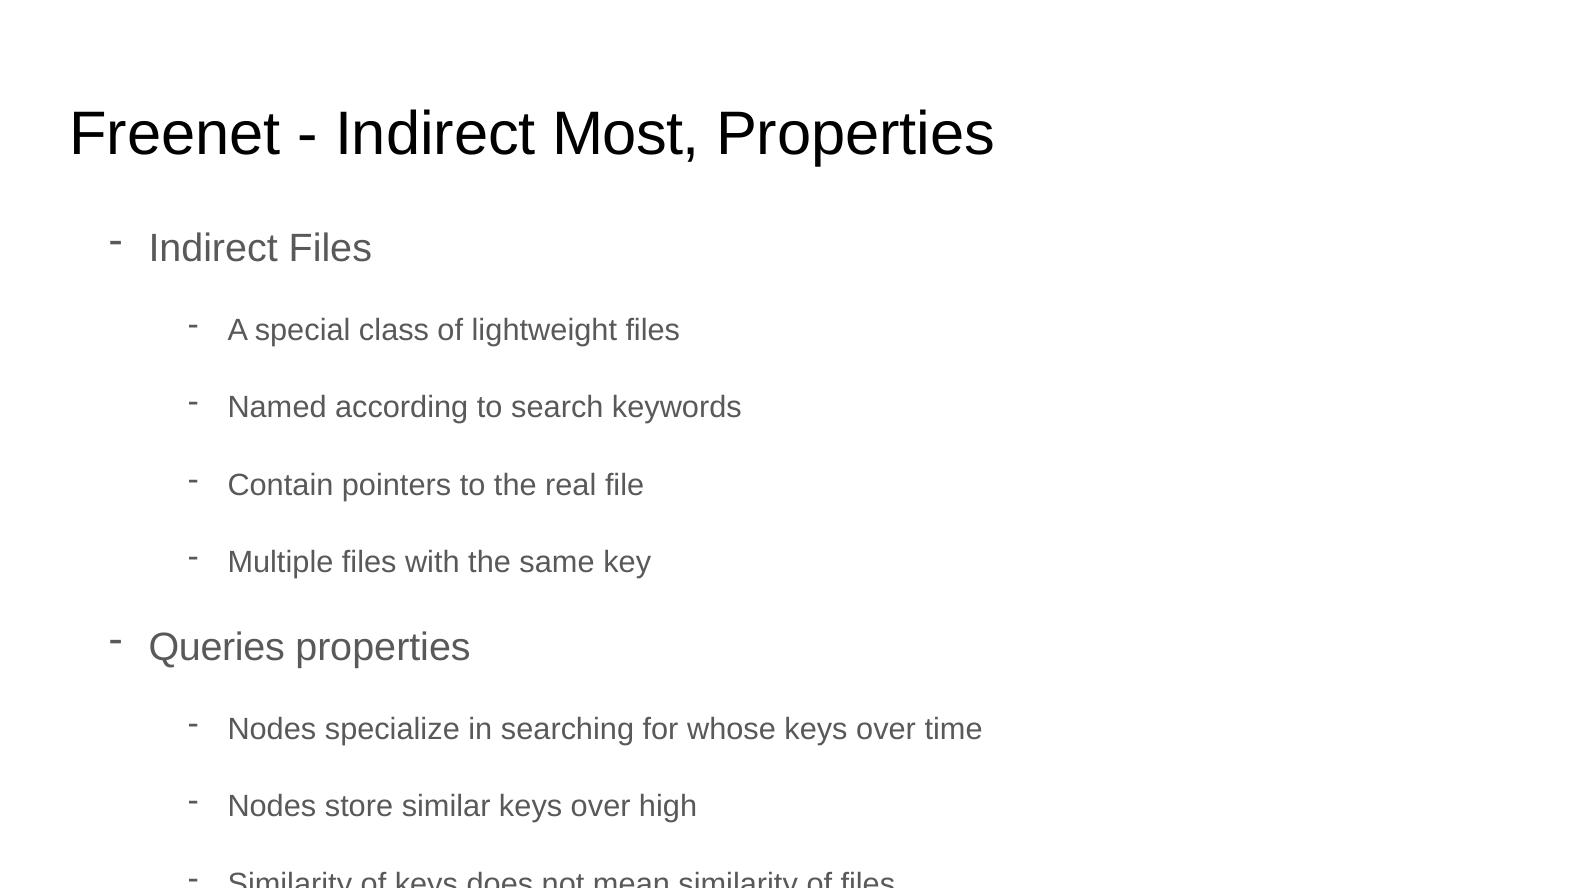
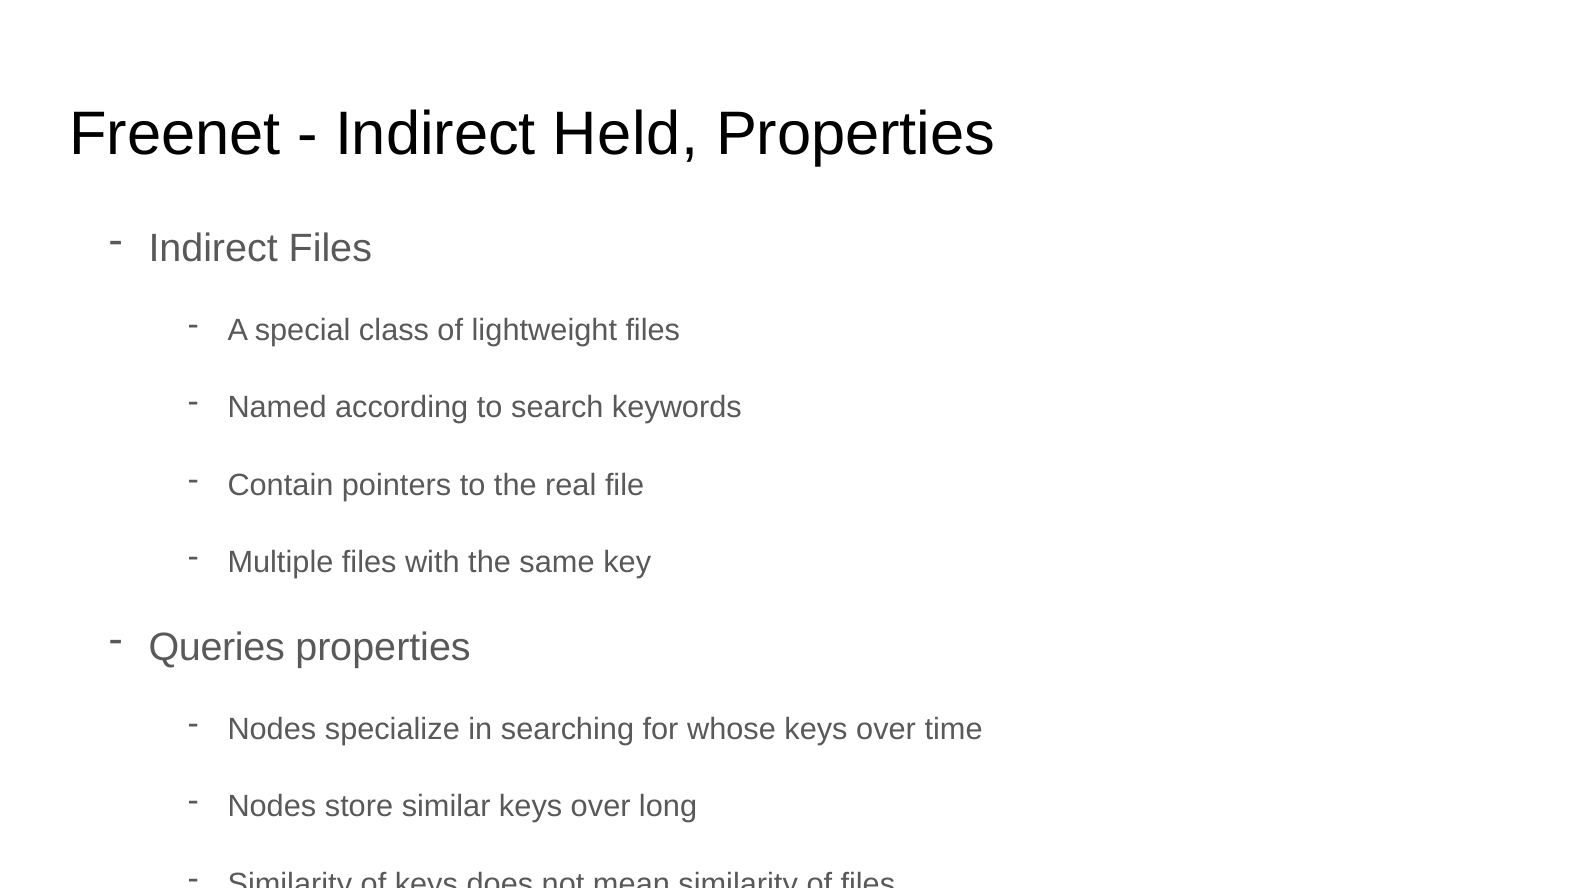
Most: Most -> Held
high: high -> long
